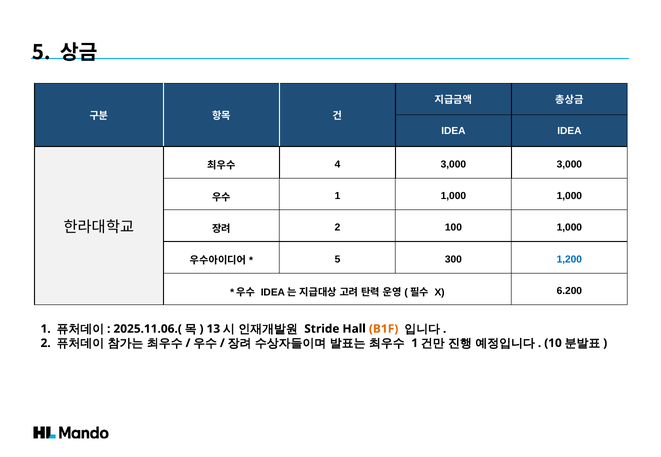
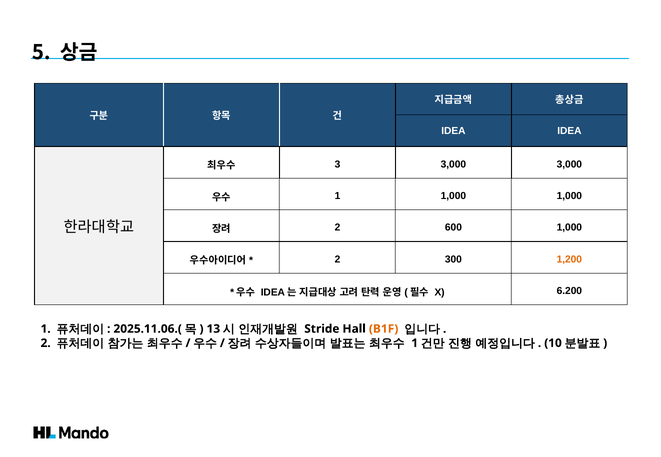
4: 4 -> 3
100: 100 -> 600
5 at (337, 260): 5 -> 2
1,200 colour: blue -> orange
